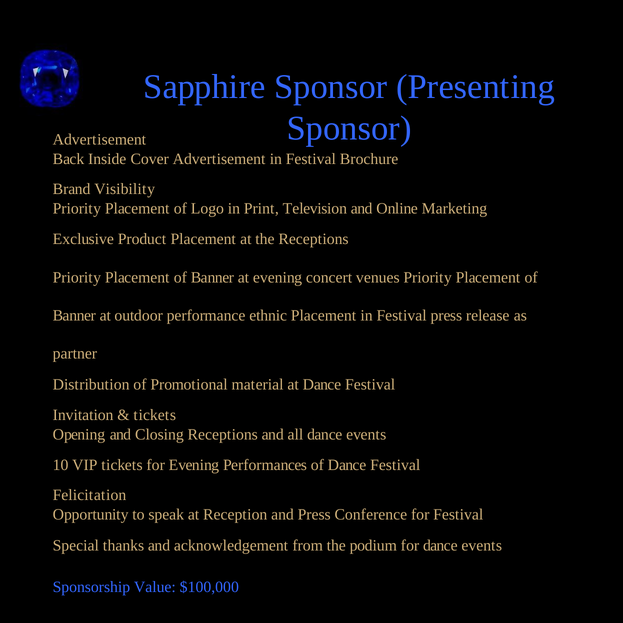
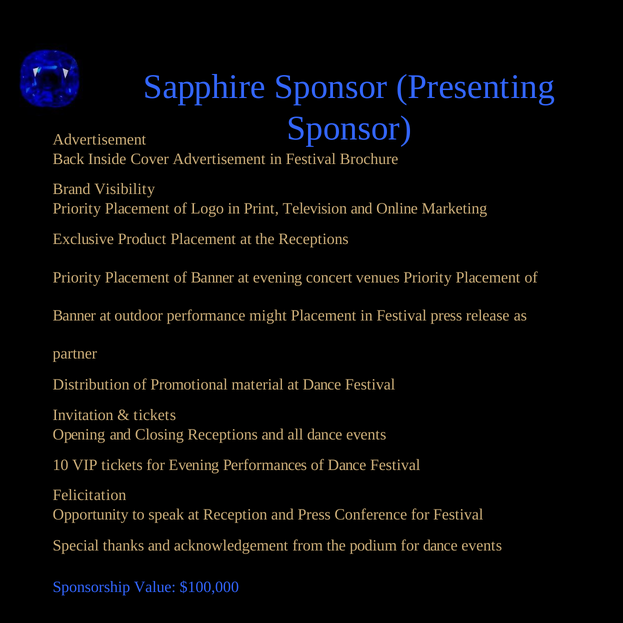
ethnic: ethnic -> might
